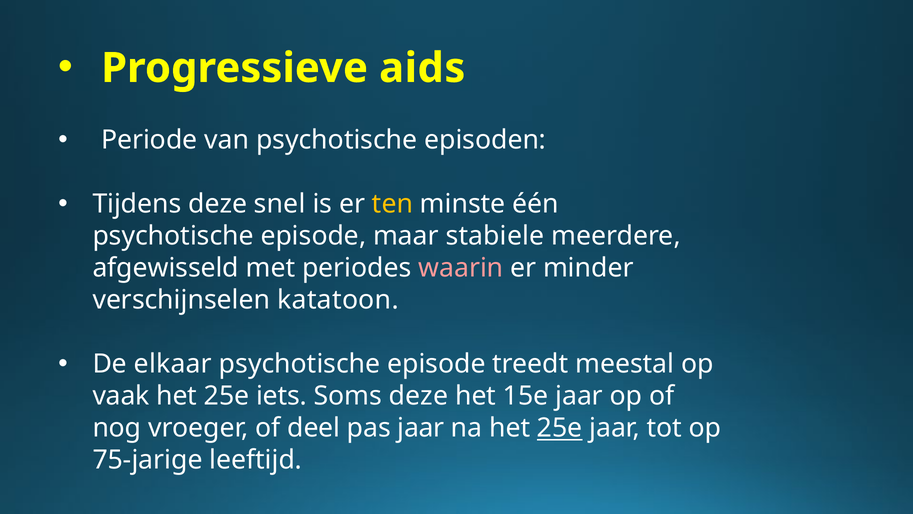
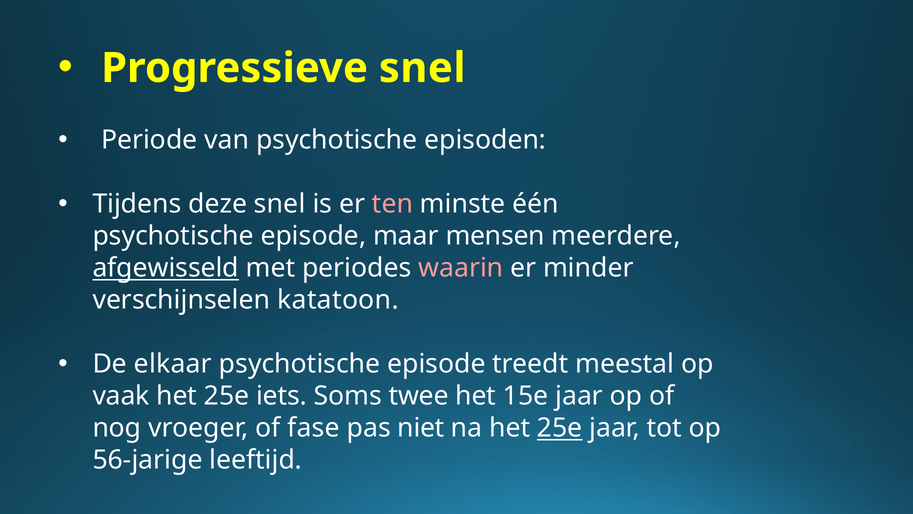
Progressieve aids: aids -> snel
ten colour: yellow -> pink
stabiele: stabiele -> mensen
afgewisseld underline: none -> present
Soms deze: deze -> twee
deel: deel -> fase
pas jaar: jaar -> niet
75-jarige: 75-jarige -> 56-jarige
